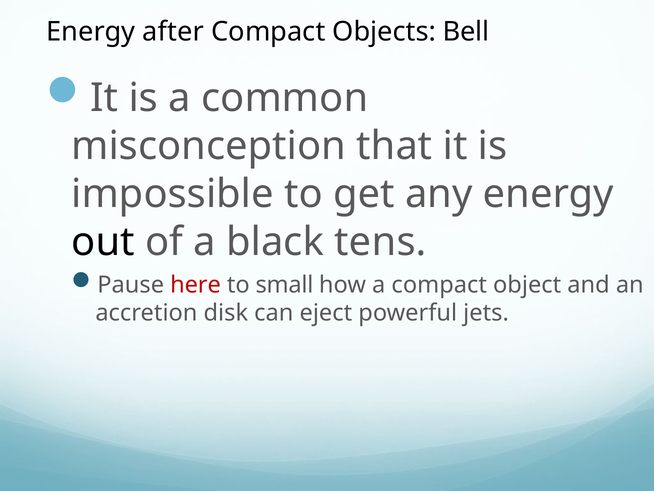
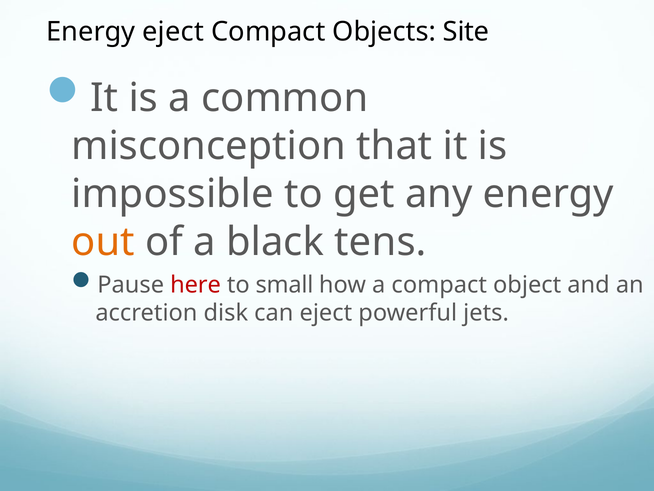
Energy after: after -> eject
Bell: Bell -> Site
out colour: black -> orange
